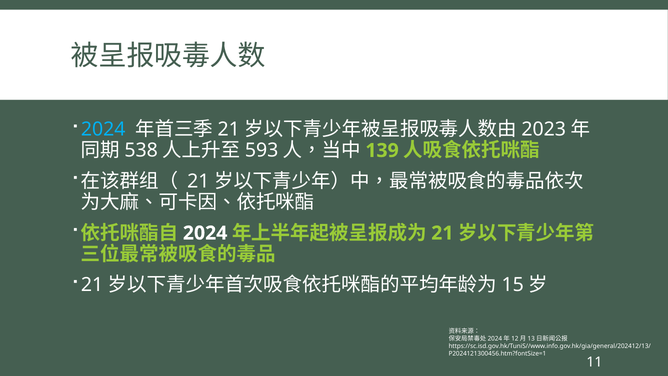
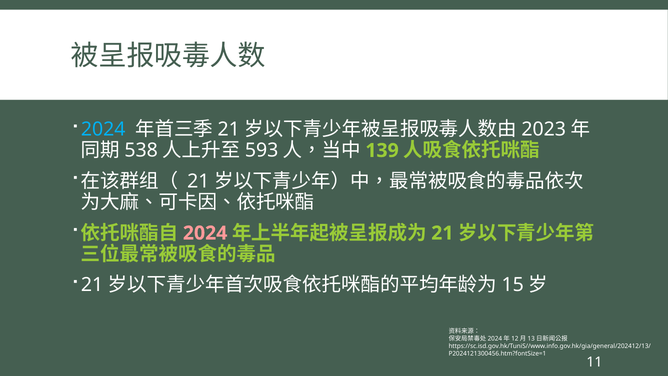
2024 at (205, 233) colour: white -> pink
